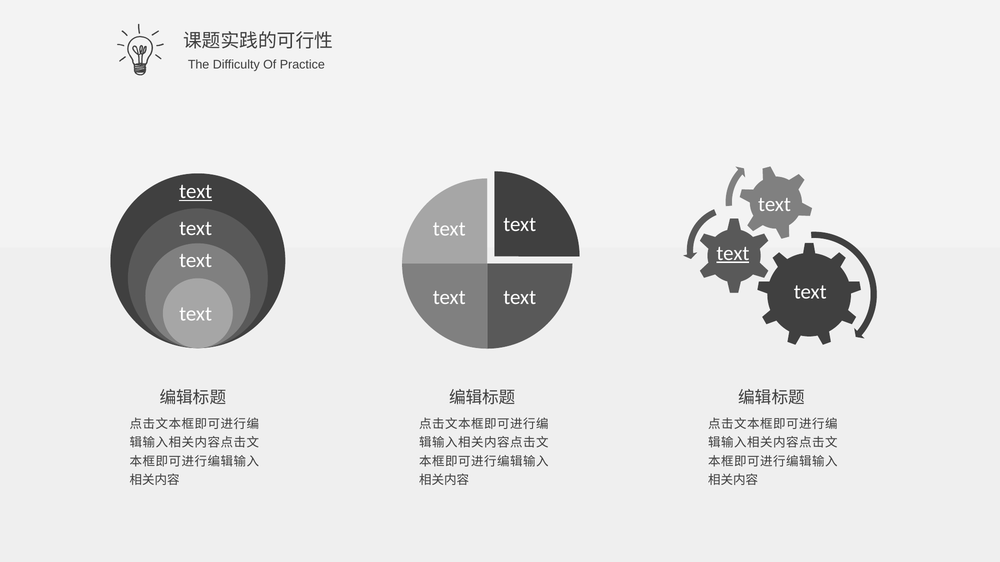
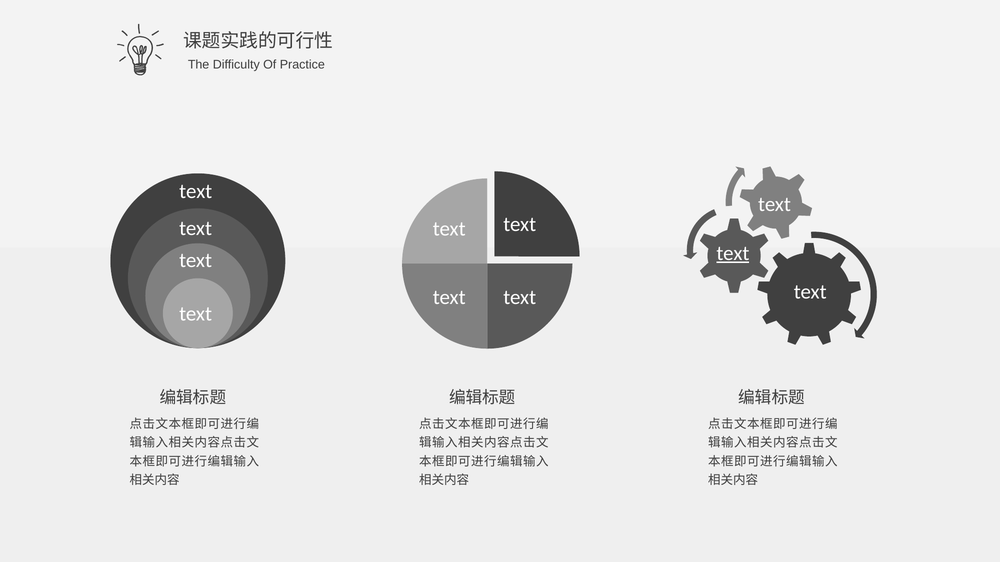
text at (196, 192) underline: present -> none
